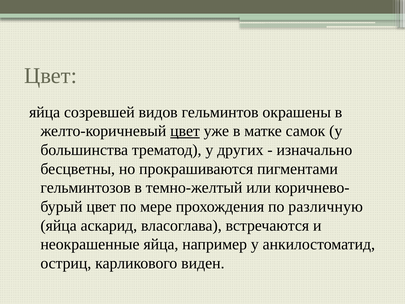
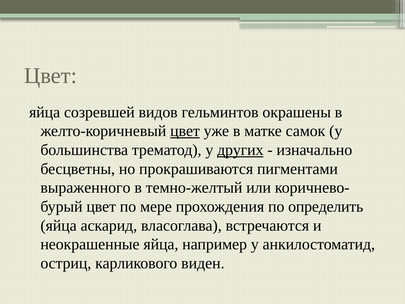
других underline: none -> present
гельминтозов: гельминтозов -> выраженного
различную: различную -> определить
